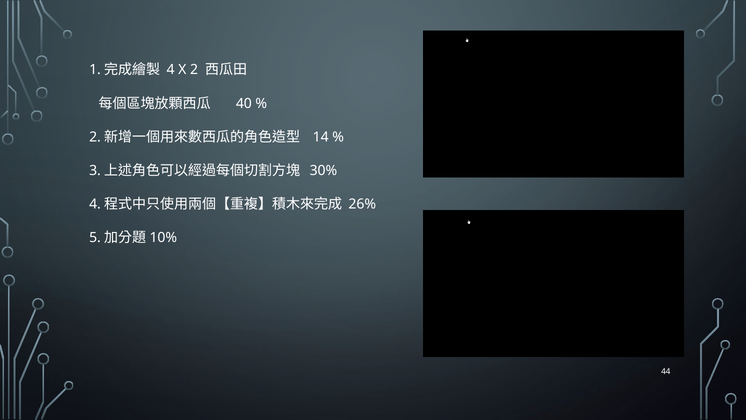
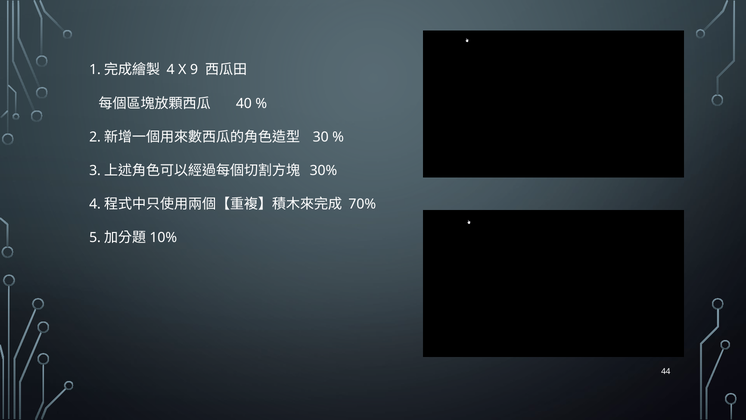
2: 2 -> 9
14: 14 -> 30
26%: 26% -> 70%
